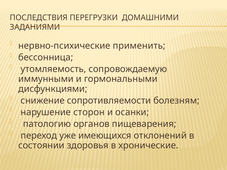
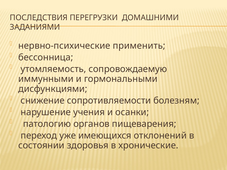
сторон: сторон -> учения
